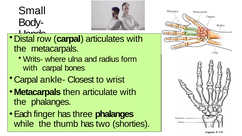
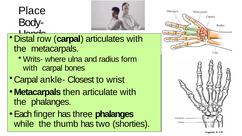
Small: Small -> Place
